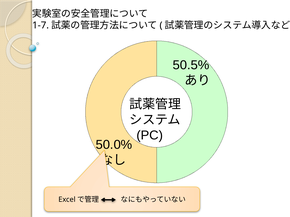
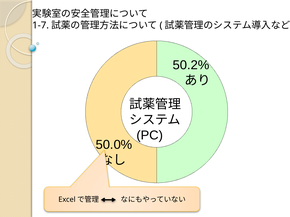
50.5%: 50.5% -> 50.2%
